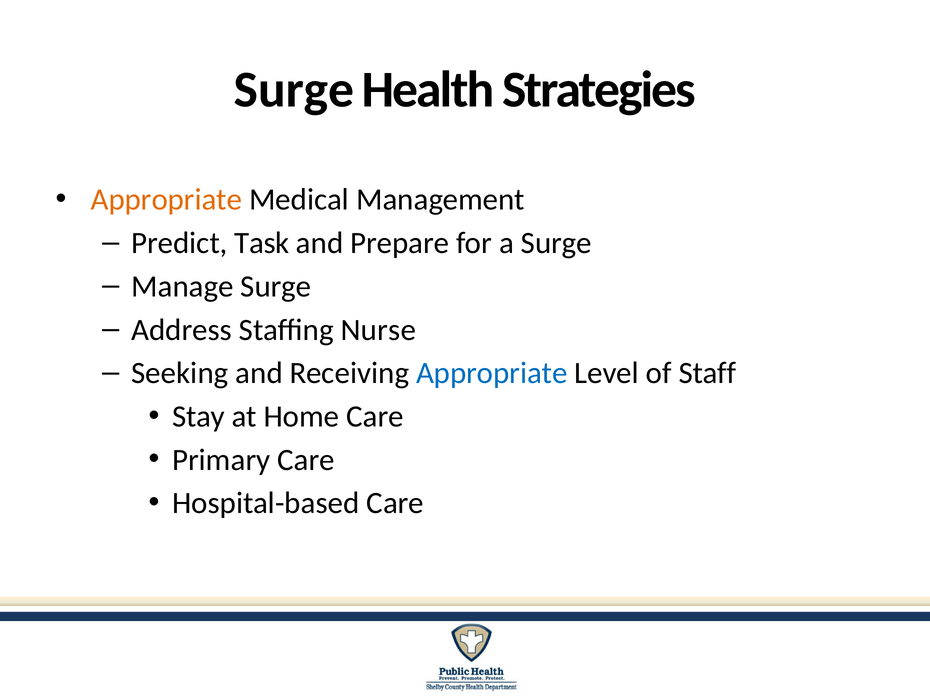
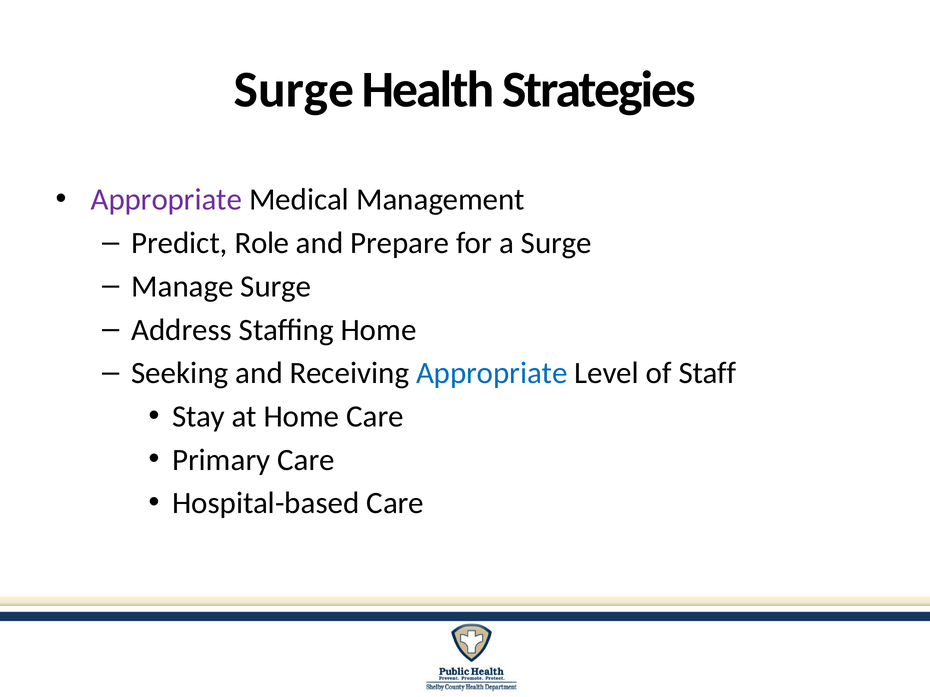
Appropriate at (166, 200) colour: orange -> purple
Task: Task -> Role
Staffing Nurse: Nurse -> Home
